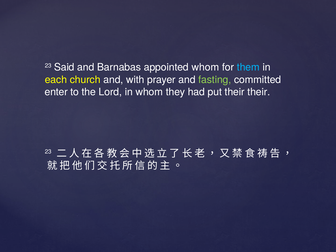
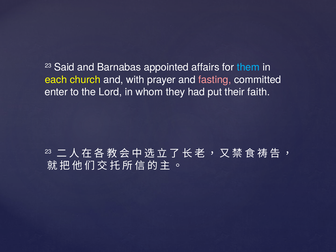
appointed whom: whom -> affairs
fasting colour: light green -> pink
their their: their -> faith
